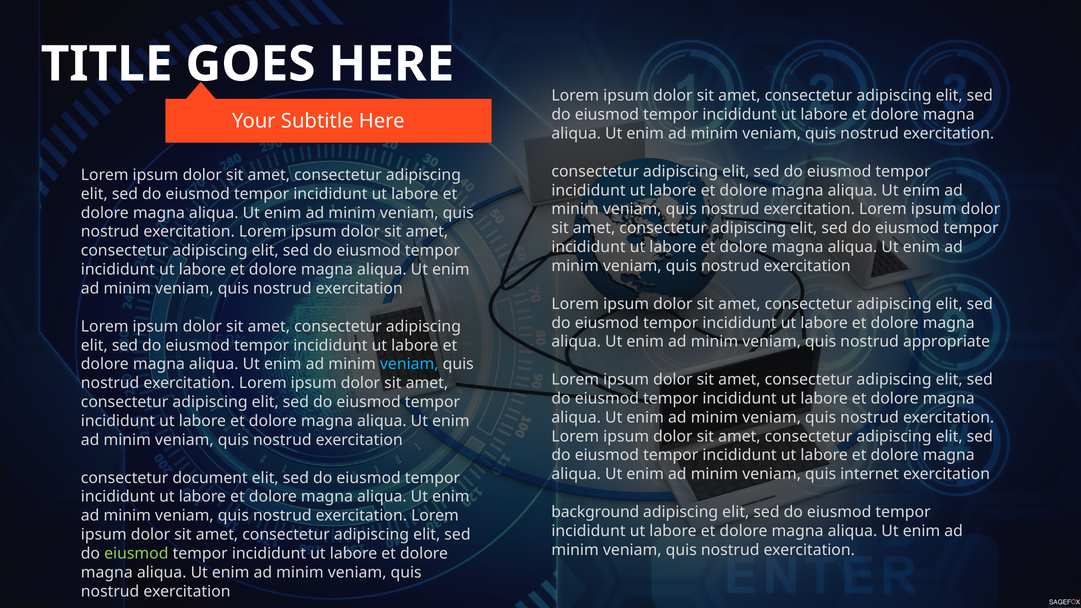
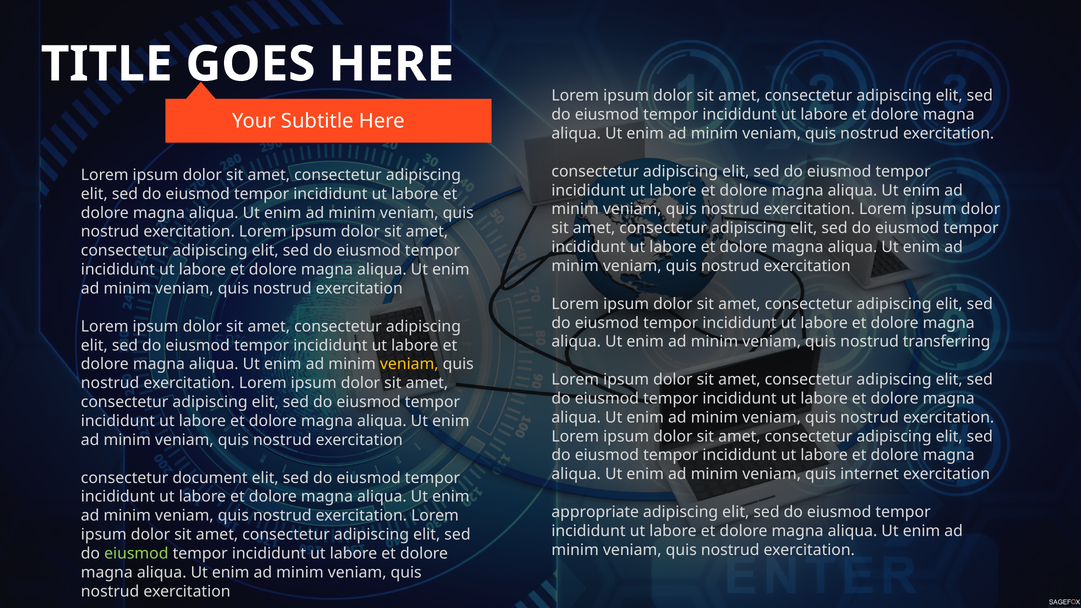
appropriate: appropriate -> transferring
veniam at (409, 364) colour: light blue -> yellow
background: background -> appropriate
